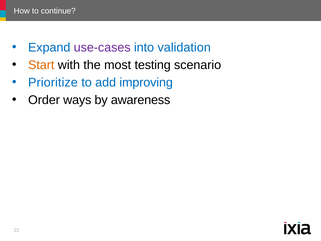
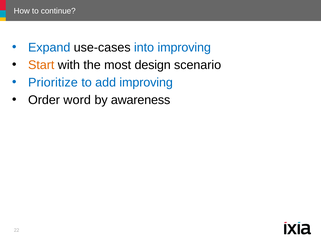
use-cases colour: purple -> black
into validation: validation -> improving
testing: testing -> design
ways: ways -> word
